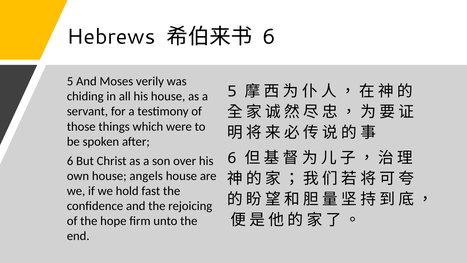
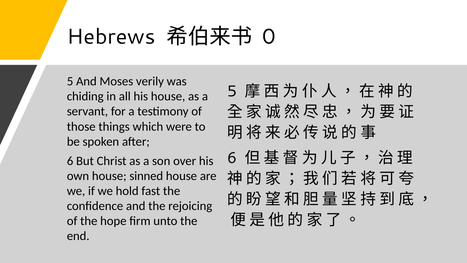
6 at (269, 37): 6 -> 0
angels: angels -> sinned
